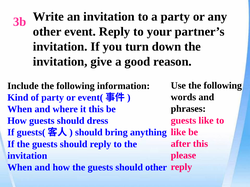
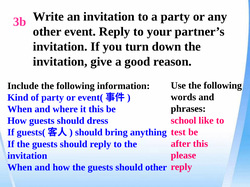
guests at (183, 121): guests -> school
like at (178, 132): like -> test
